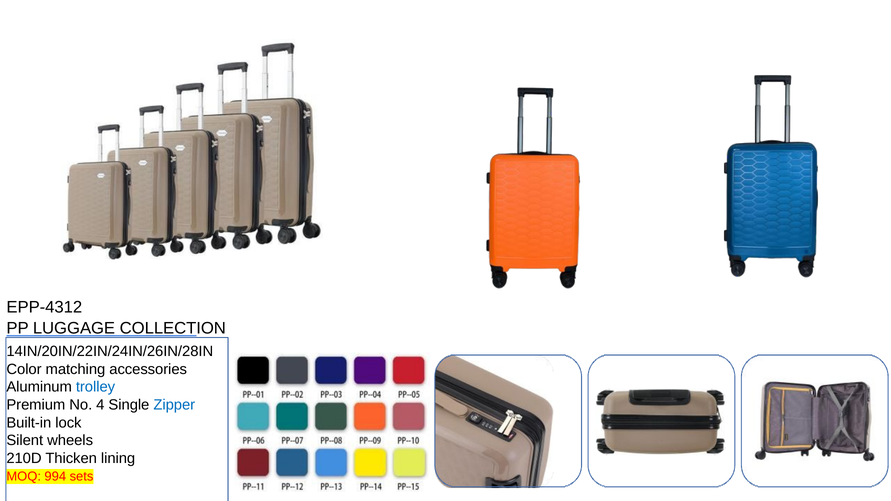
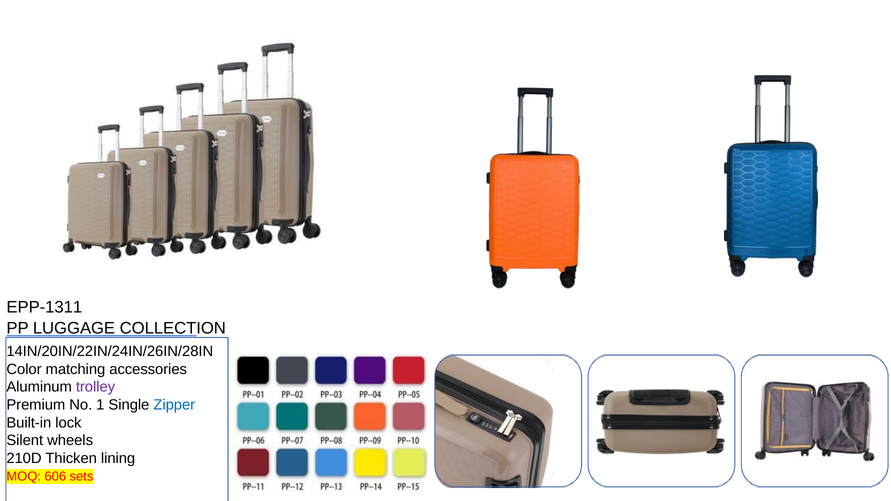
EPP-4312: EPP-4312 -> EPP-1311
trolley colour: blue -> purple
4: 4 -> 1
994: 994 -> 606
